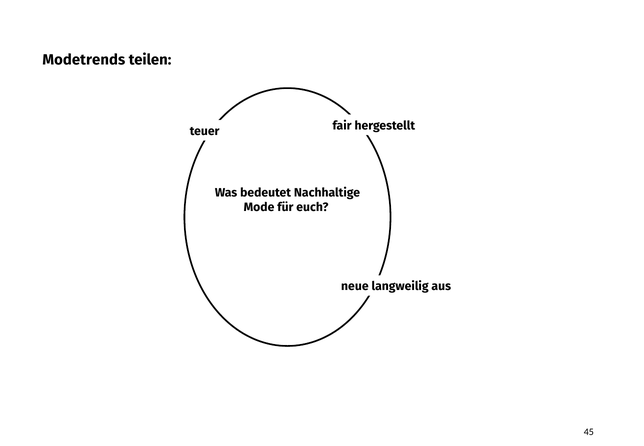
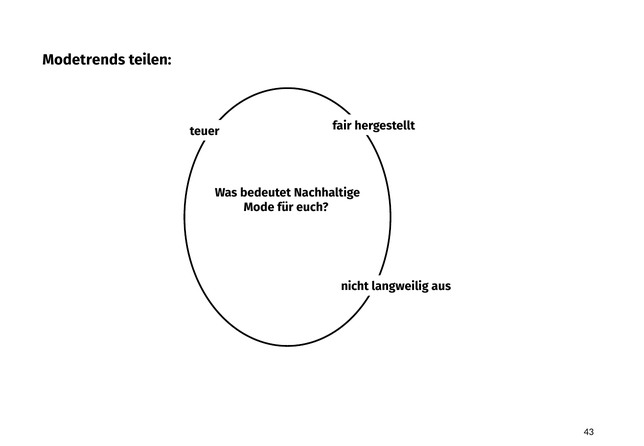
neue: neue -> nicht
45: 45 -> 43
